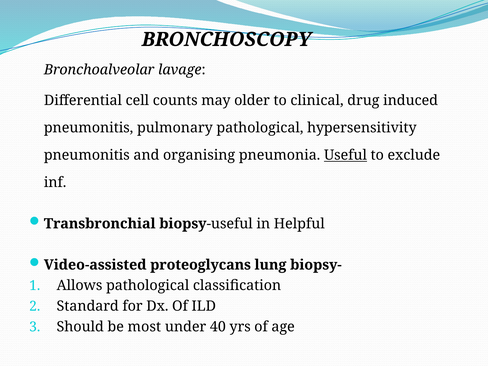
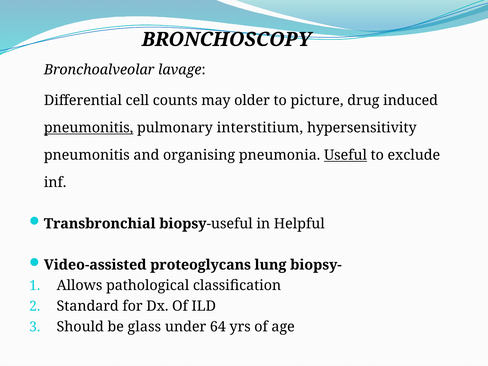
clinical: clinical -> picture
pneumonitis at (89, 128) underline: none -> present
pulmonary pathological: pathological -> interstitium
most: most -> glass
40: 40 -> 64
